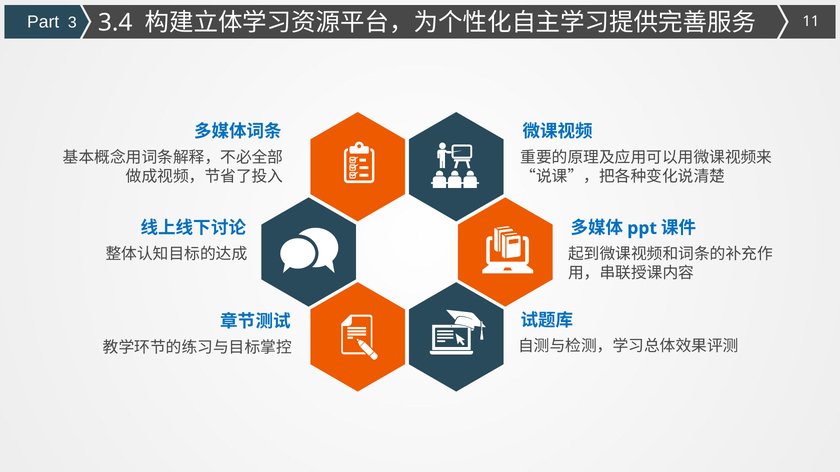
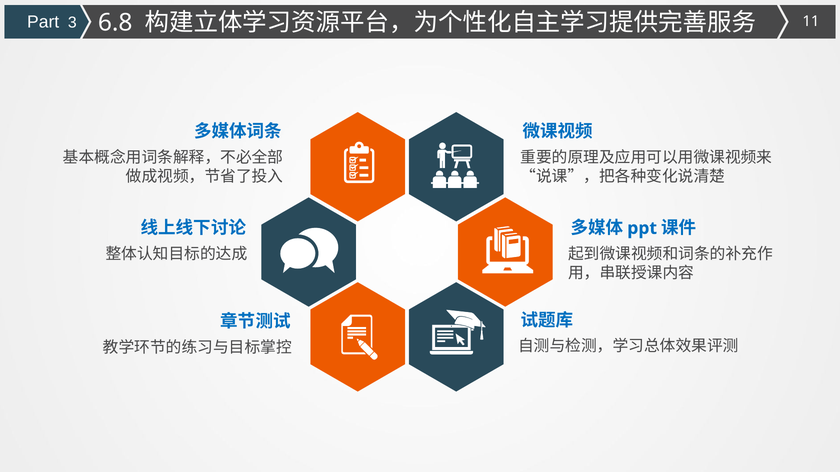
3.4: 3.4 -> 6.8
